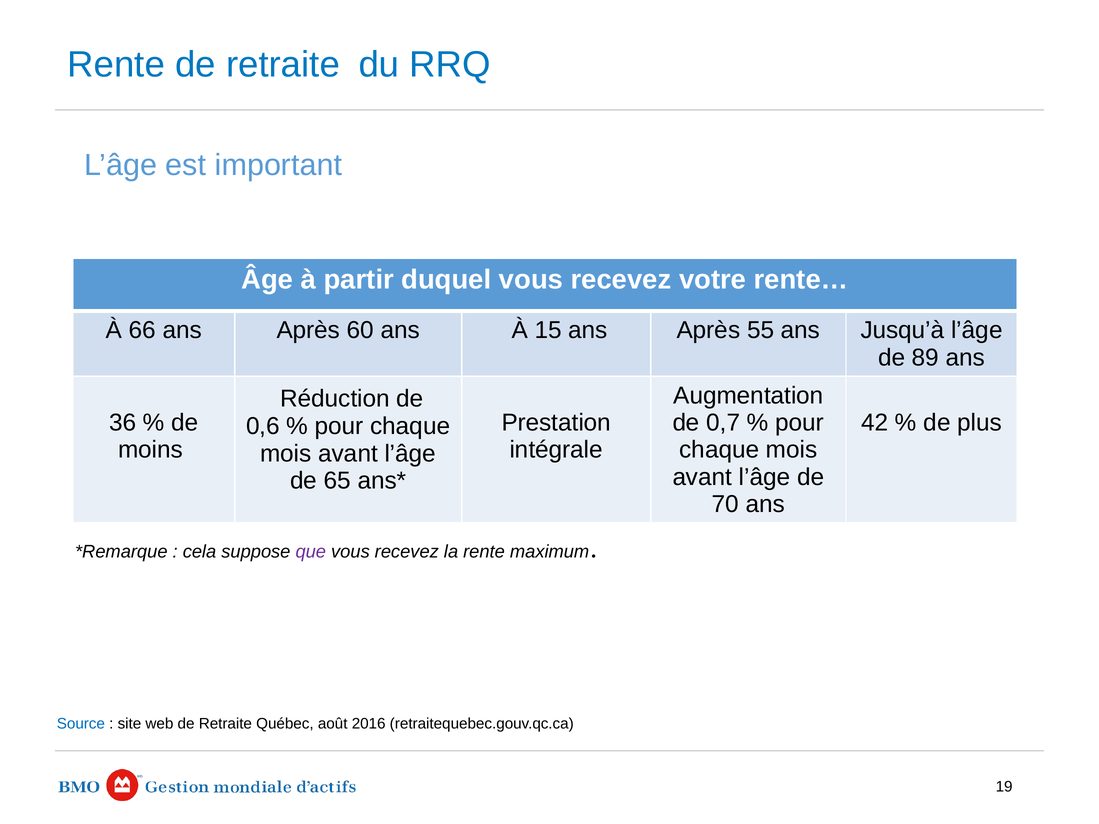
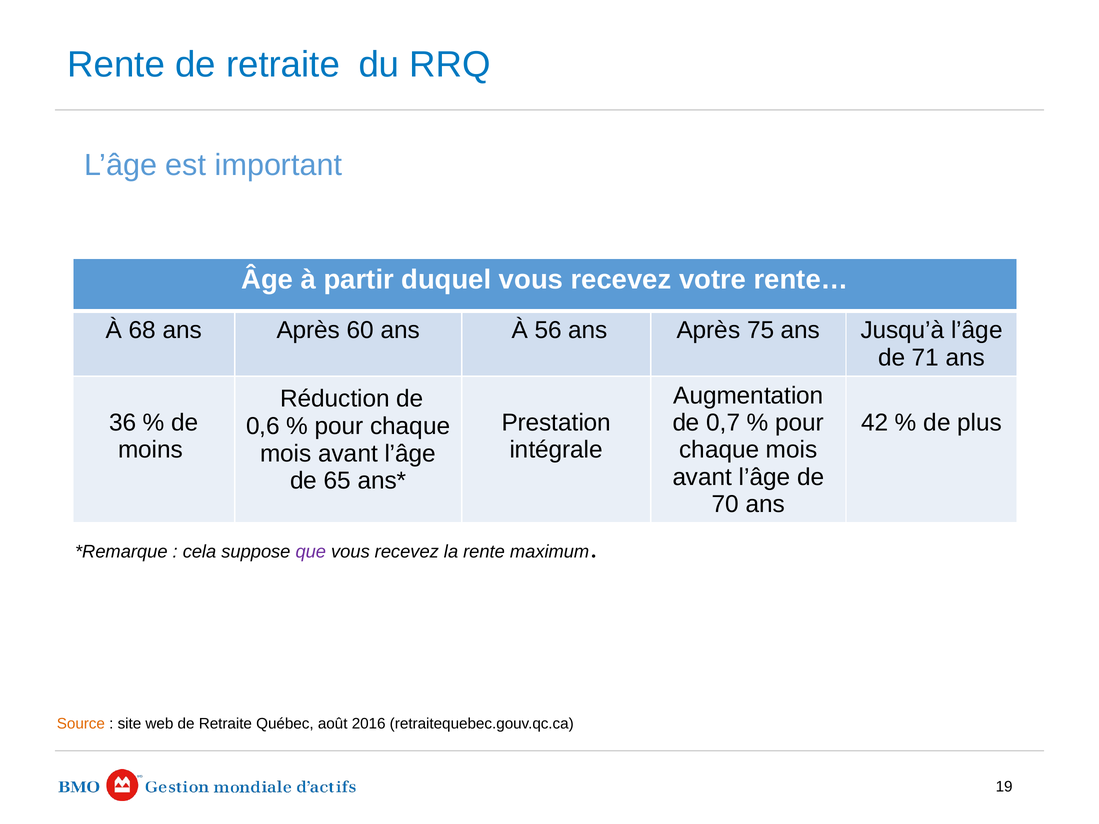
66: 66 -> 68
15: 15 -> 56
55: 55 -> 75
89: 89 -> 71
Source colour: blue -> orange
